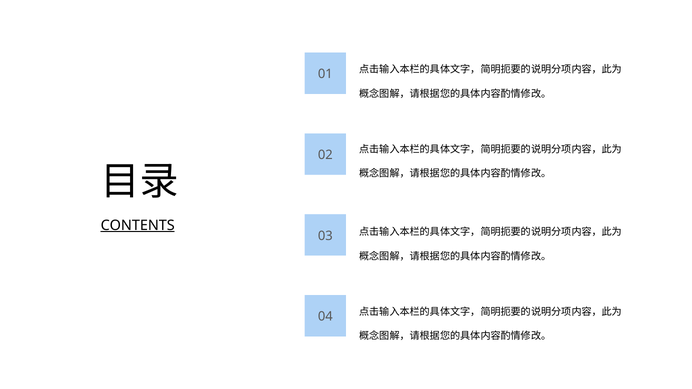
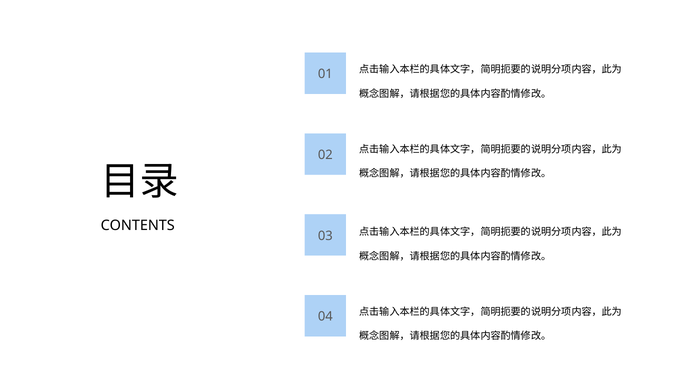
CONTENTS underline: present -> none
